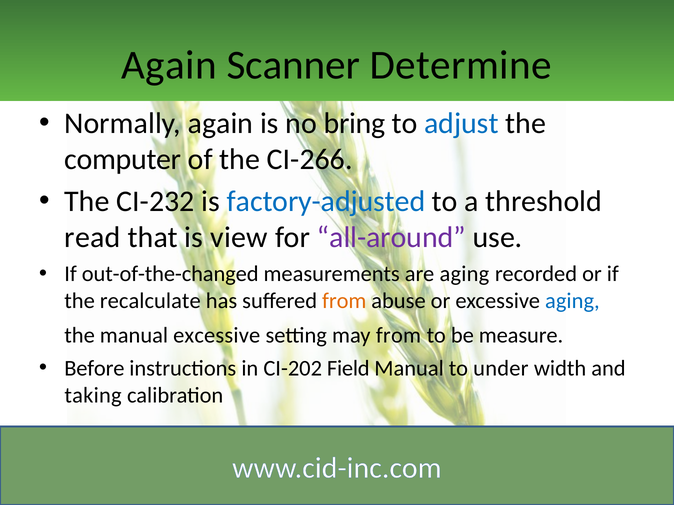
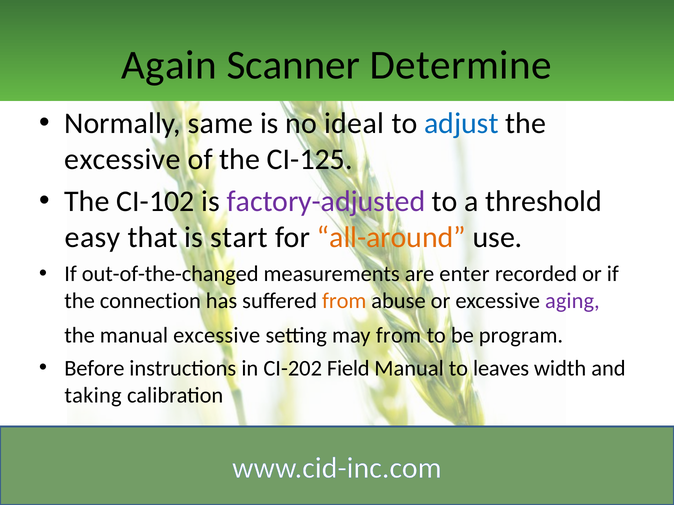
Normally again: again -> same
bring: bring -> ideal
computer at (123, 159): computer -> excessive
CI-266: CI-266 -> CI-125
CI-232: CI-232 -> CI-102
factory-adjusted colour: blue -> purple
read: read -> easy
view: view -> start
all-around colour: purple -> orange
are aging: aging -> enter
recalculate: recalculate -> connection
aging at (572, 301) colour: blue -> purple
measure: measure -> program
under: under -> leaves
